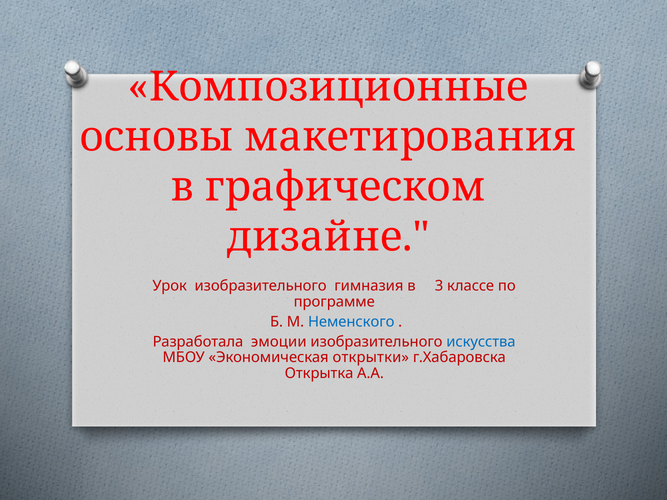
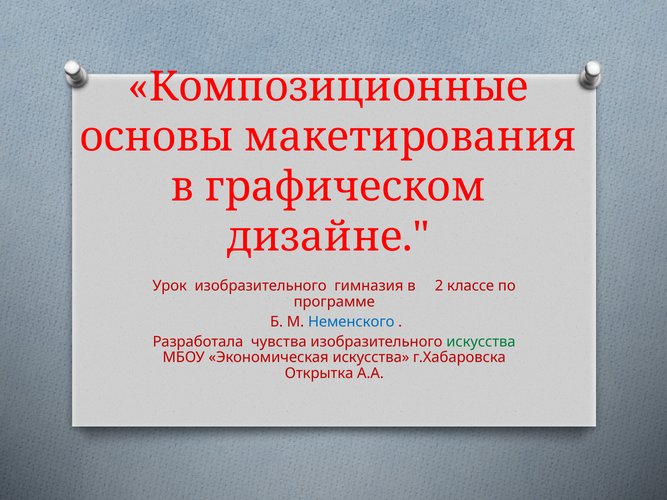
3: 3 -> 2
эмоции: эмоции -> чувства
искусства at (481, 342) colour: blue -> green
Экономическая открытки: открытки -> искусства
